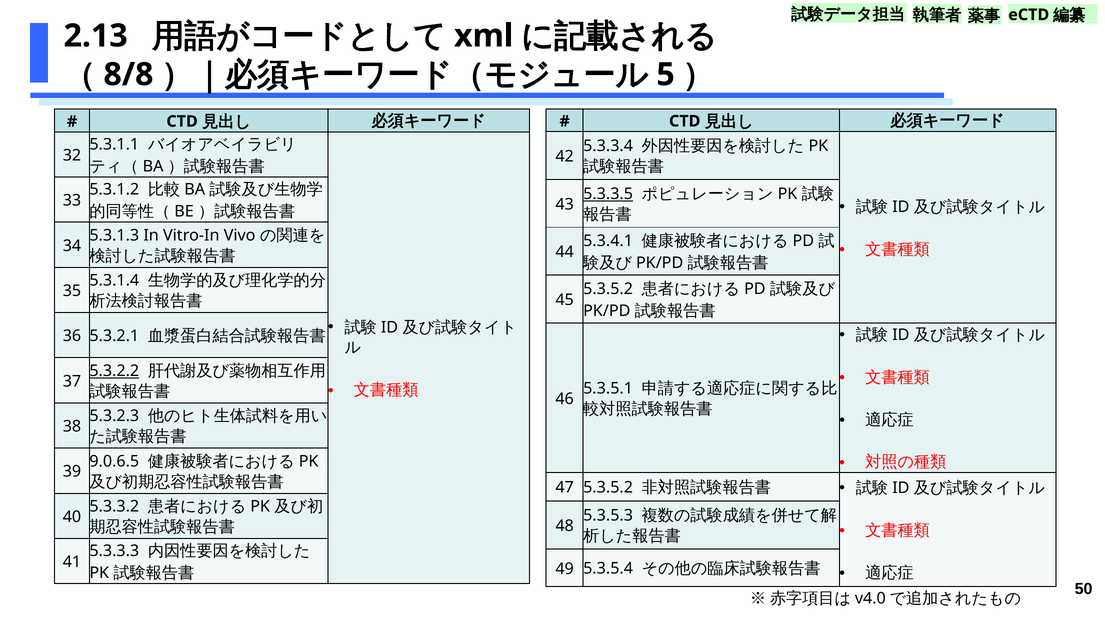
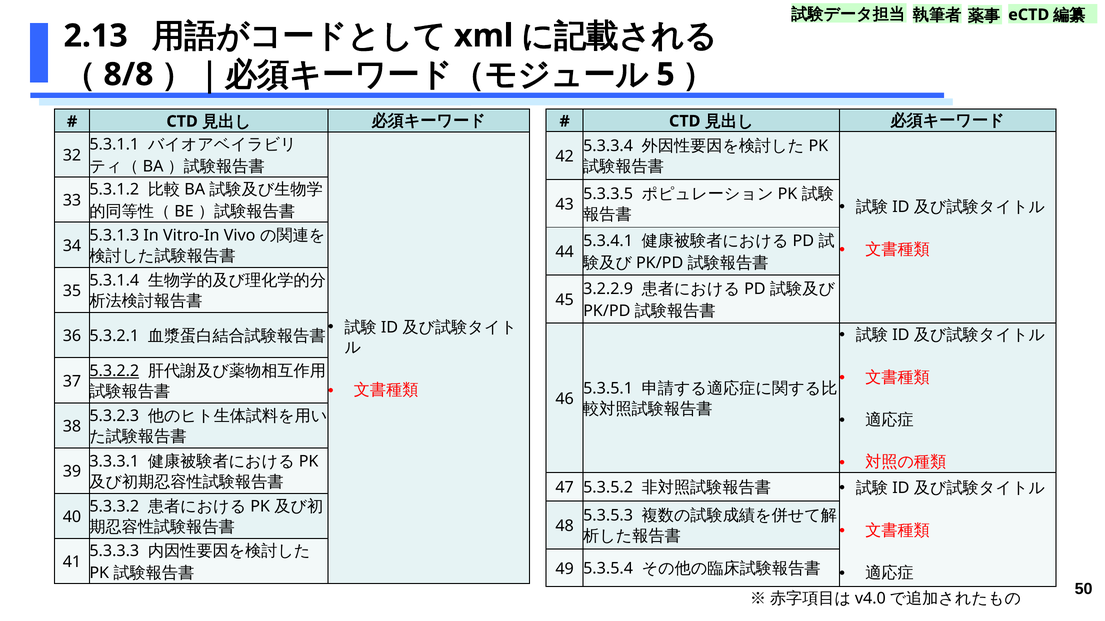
5.3.3.5 underline: present -> none
5.3.5.2 at (608, 289): 5.3.5.2 -> 3.2.2.9
9.0.6.5: 9.0.6.5 -> 3.3.3.1
